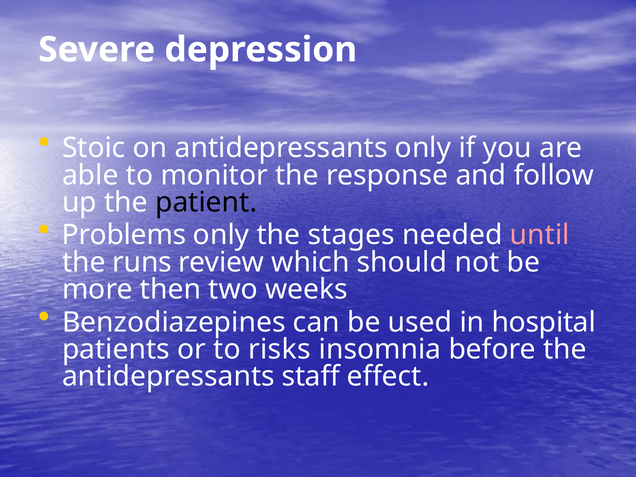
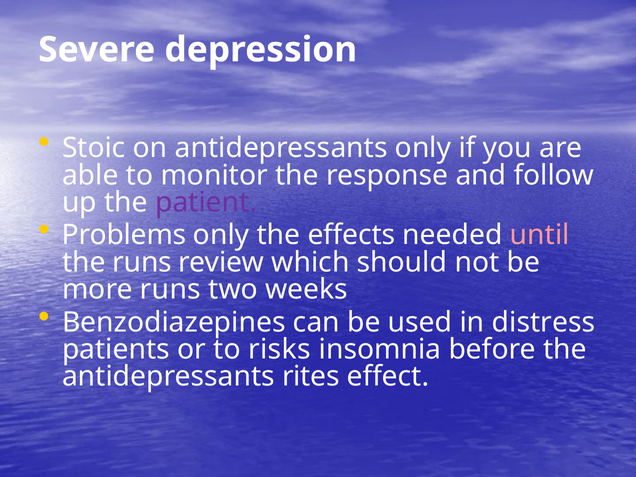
patient colour: black -> purple
stages: stages -> effects
more then: then -> runs
hospital: hospital -> distress
staff: staff -> rites
